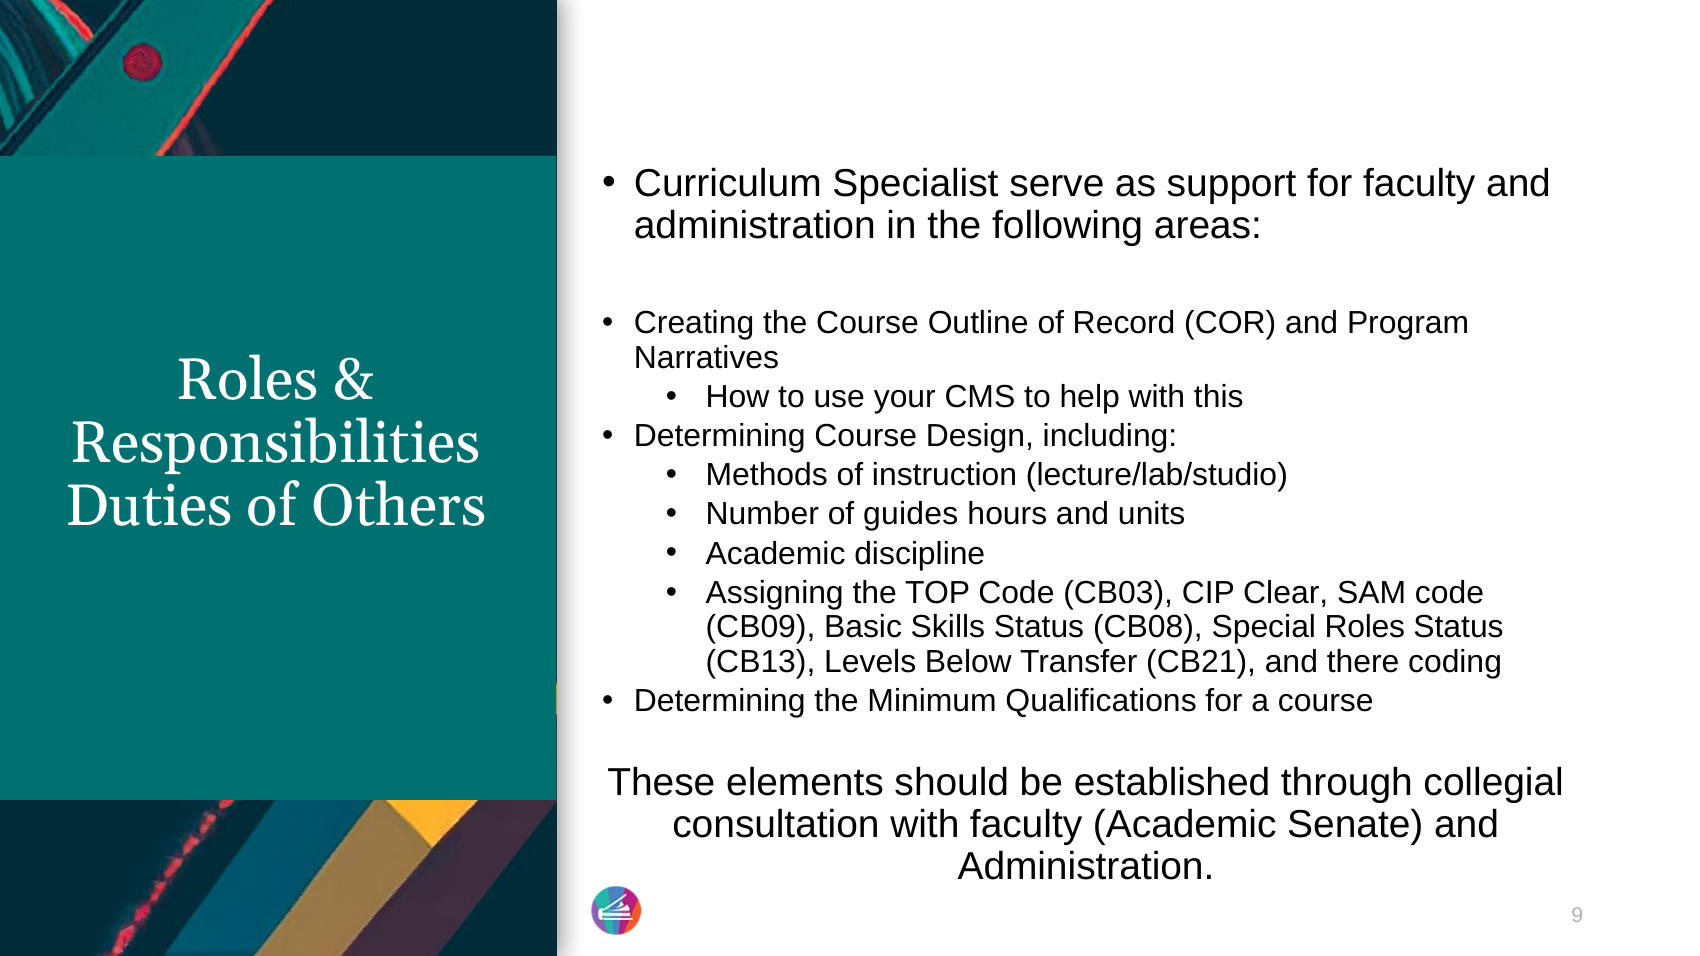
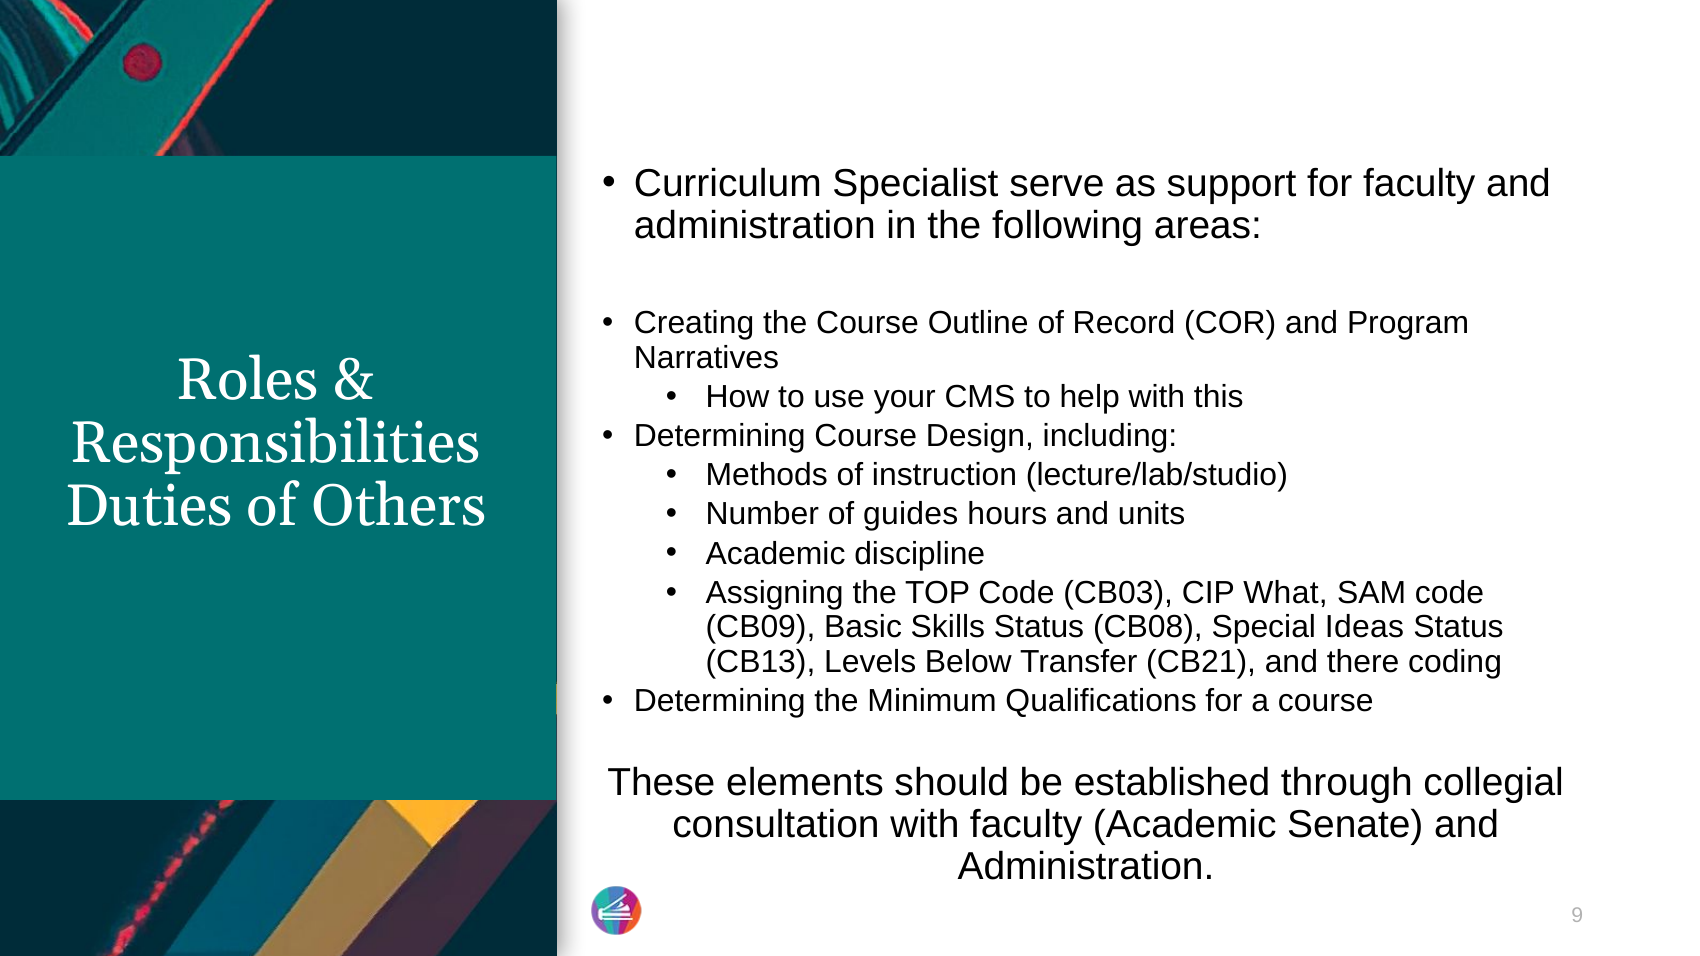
Clear: Clear -> What
Special Roles: Roles -> Ideas
